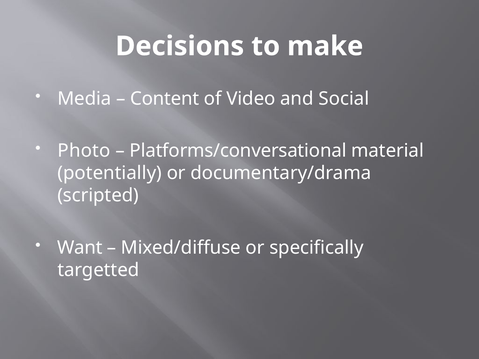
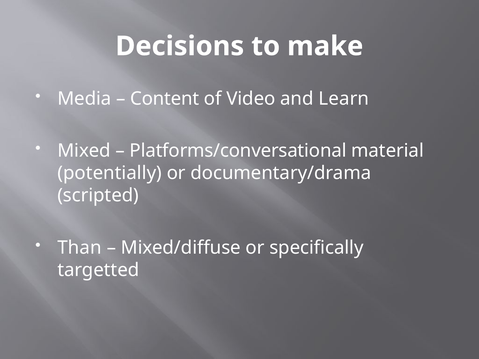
Social: Social -> Learn
Photo: Photo -> Mixed
Want: Want -> Than
